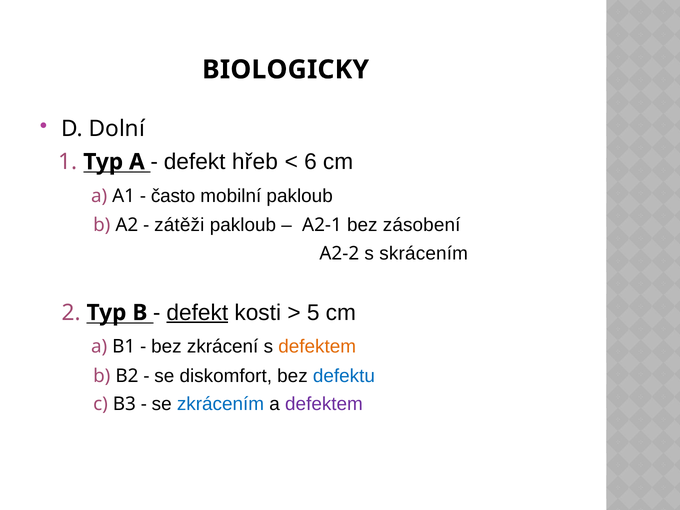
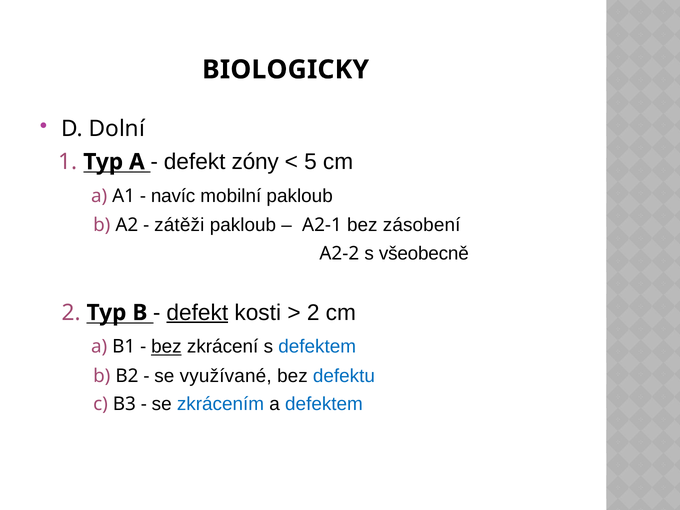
hřeb: hřeb -> zóny
6: 6 -> 5
často: často -> navíc
skrácením: skrácením -> všeobecně
5 at (313, 313): 5 -> 2
bez at (166, 347) underline: none -> present
defektem at (317, 347) colour: orange -> blue
diskomfort: diskomfort -> využívané
defektem at (324, 404) colour: purple -> blue
